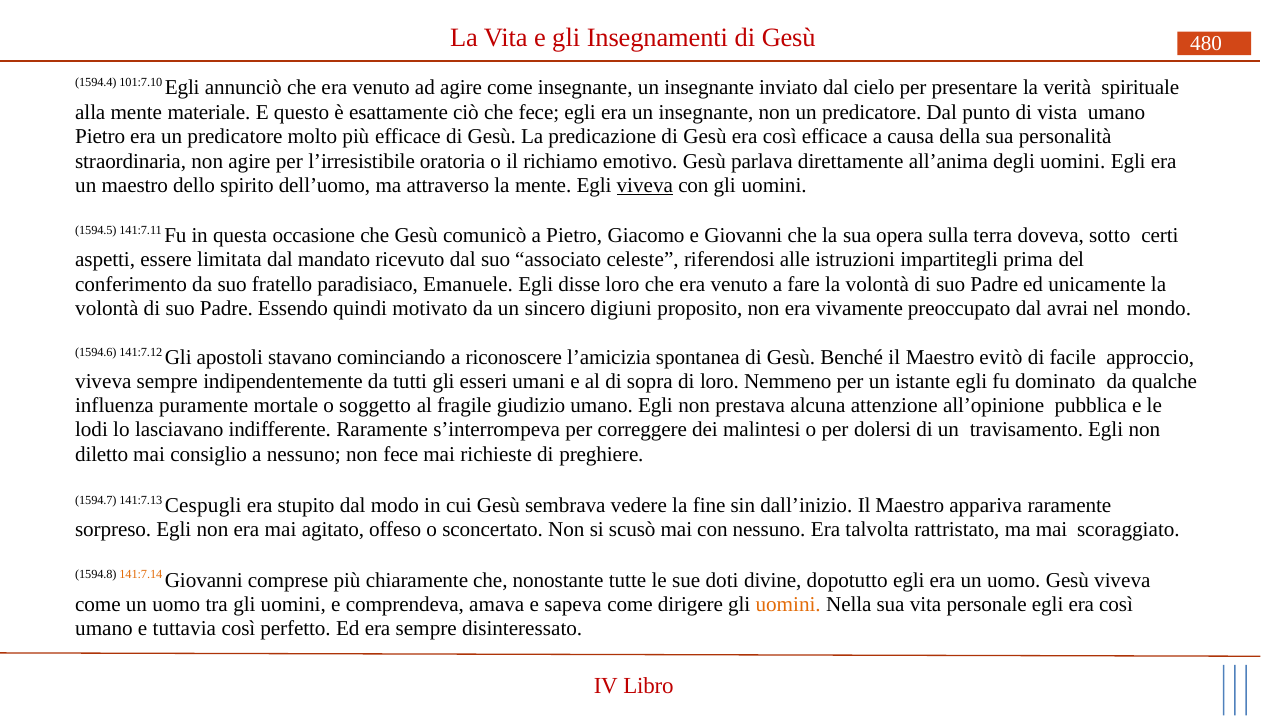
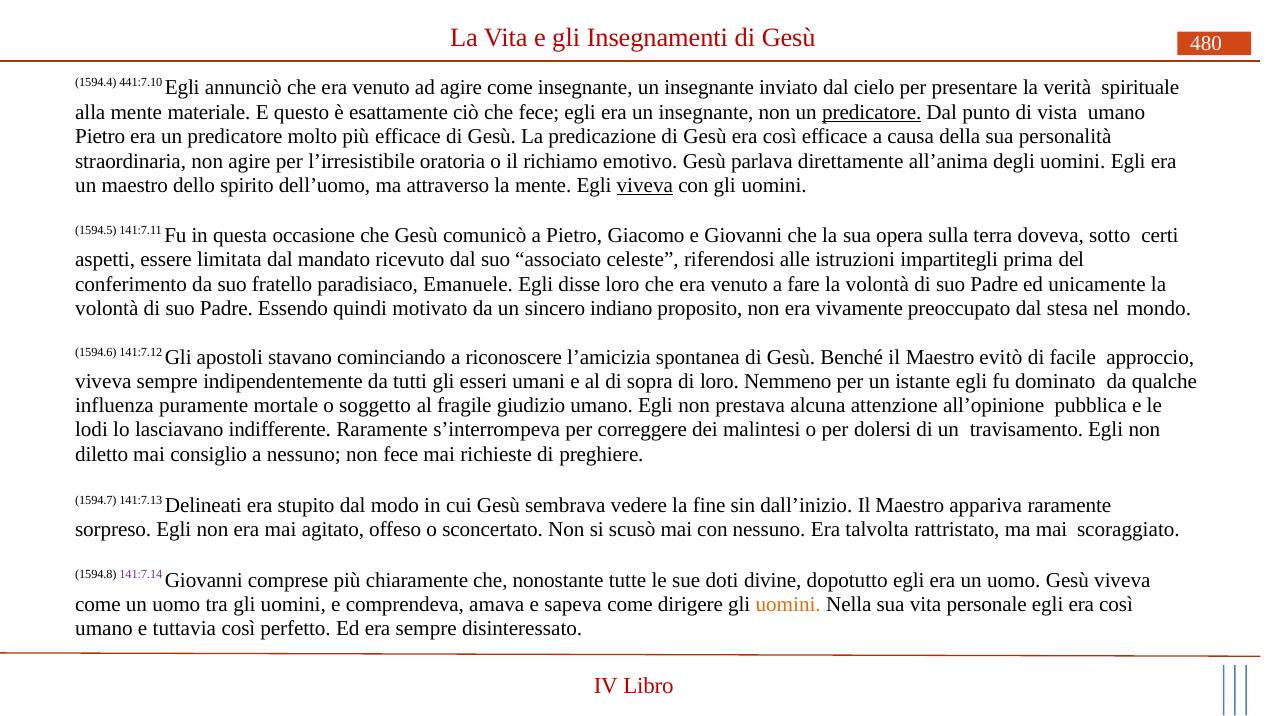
101:7.10: 101:7.10 -> 441:7.10
predicatore at (872, 112) underline: none -> present
digiuni: digiuni -> indiano
avrai: avrai -> stesa
Cespugli: Cespugli -> Delineati
141:7.14 colour: orange -> purple
